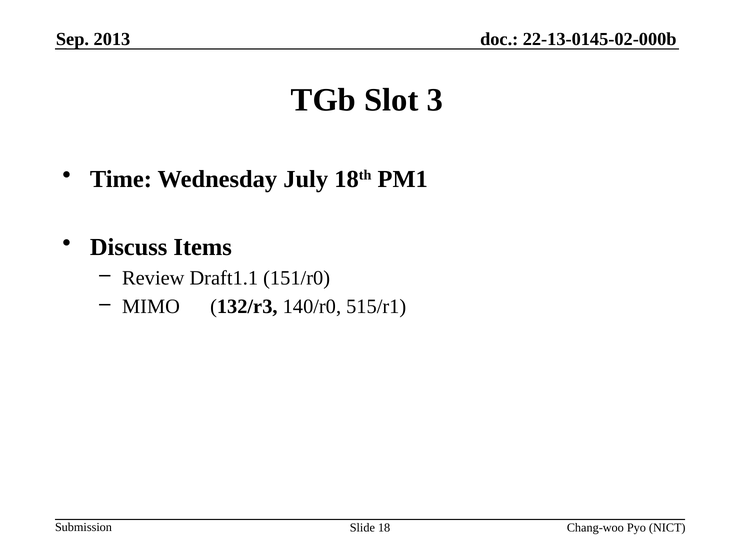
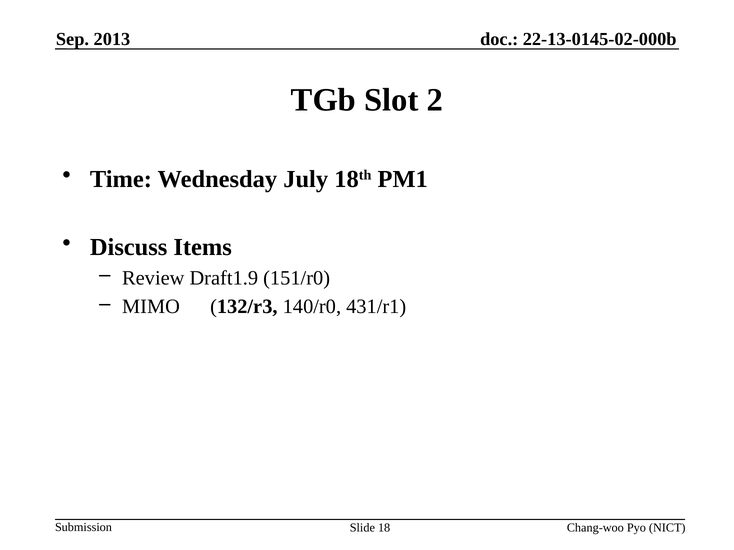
3: 3 -> 2
Draft1.1: Draft1.1 -> Draft1.9
515/r1: 515/r1 -> 431/r1
